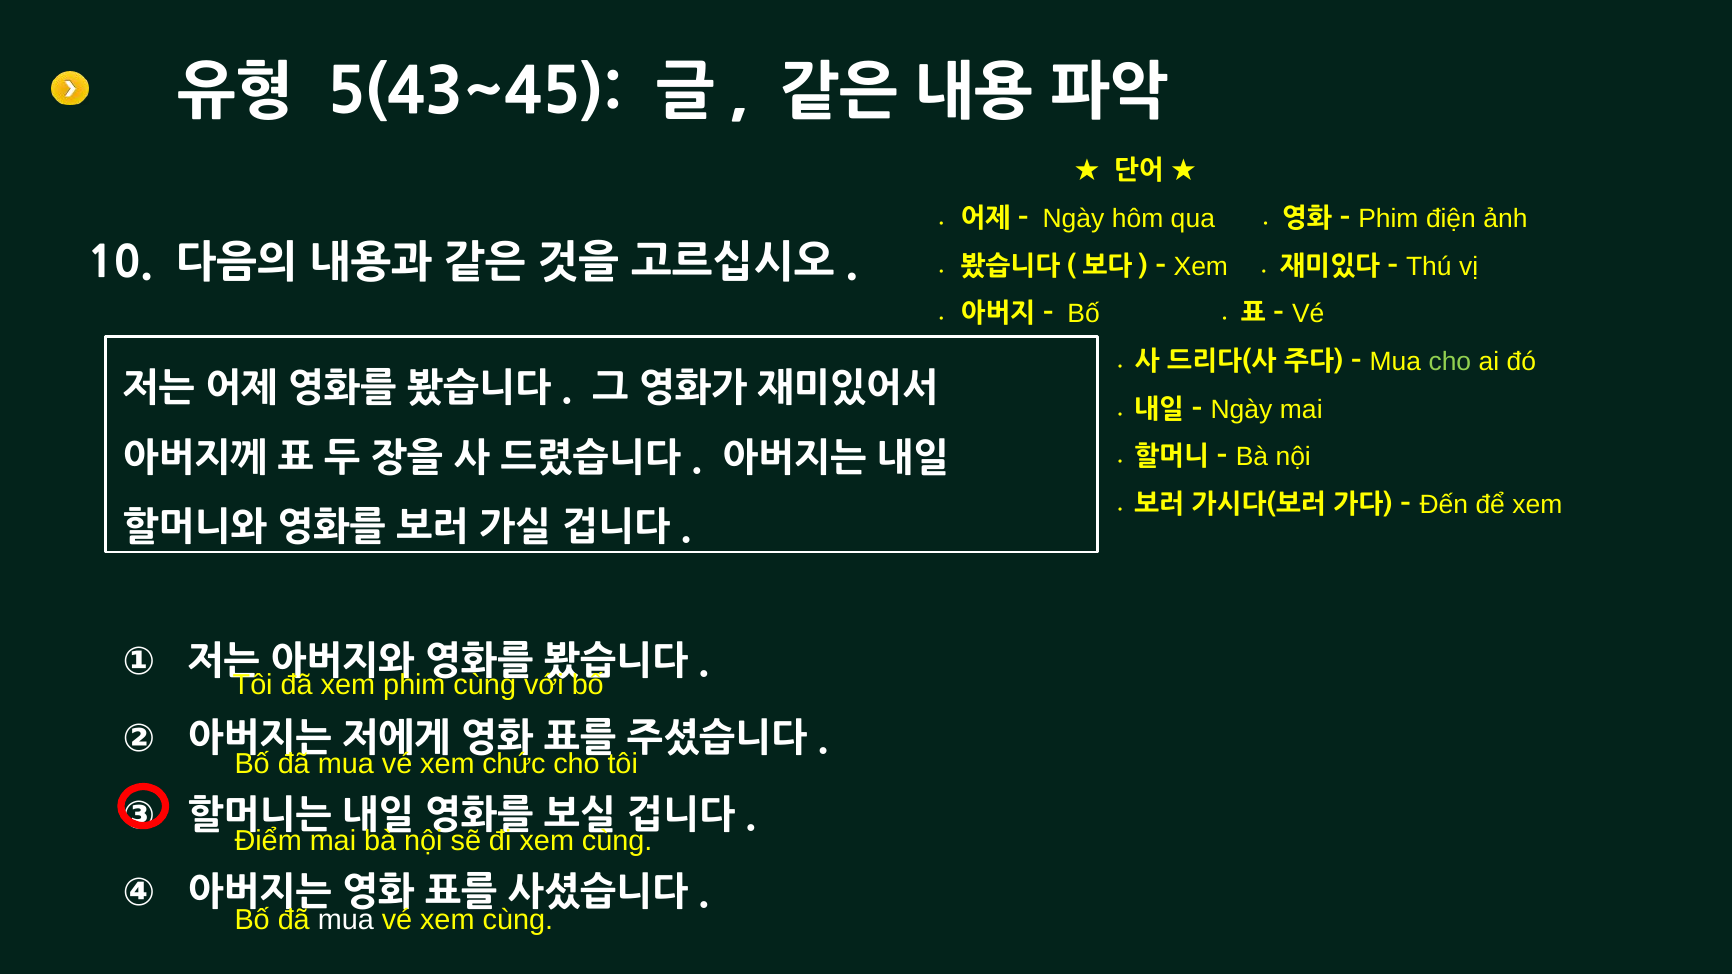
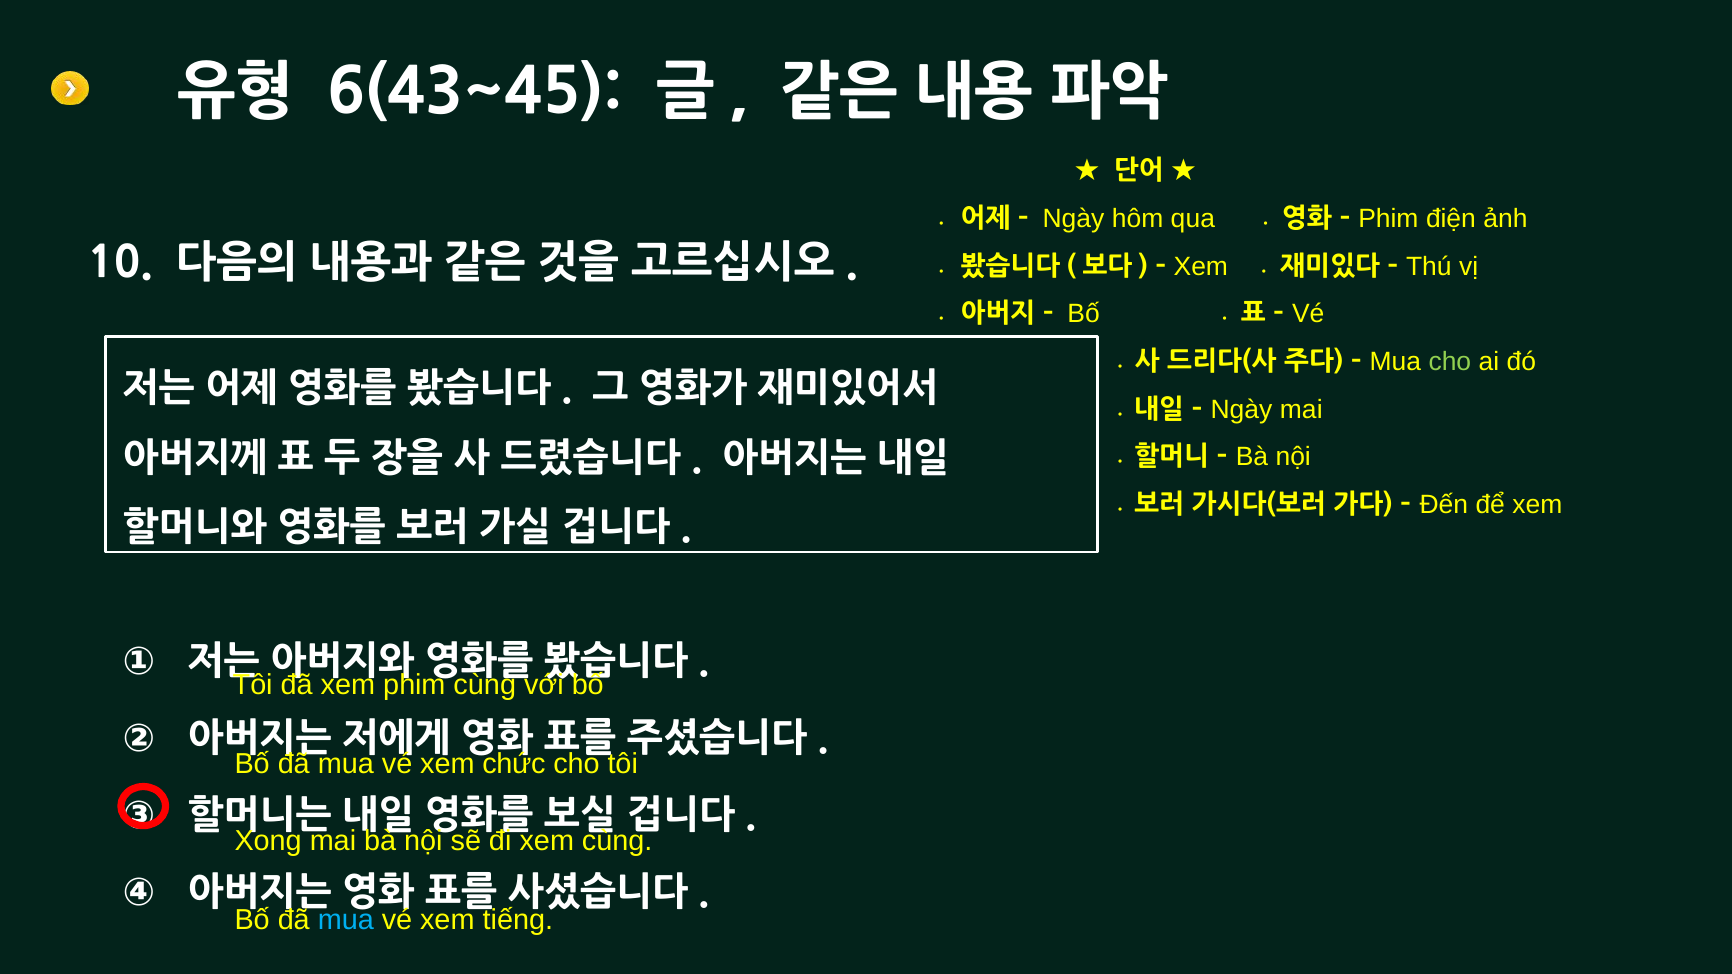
5(43~45: 5(43~45 -> 6(43~45
Điểm: Điểm -> Xong
mua at (346, 920) colour: white -> light blue
vé xem cùng: cùng -> tiếng
